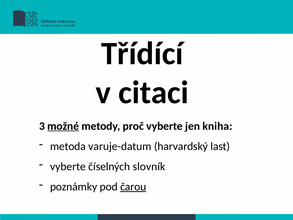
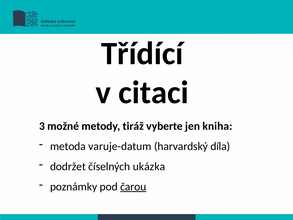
možné underline: present -> none
proč: proč -> tiráž
last: last -> díla
vyberte at (68, 166): vyberte -> dodržet
slovník: slovník -> ukázka
